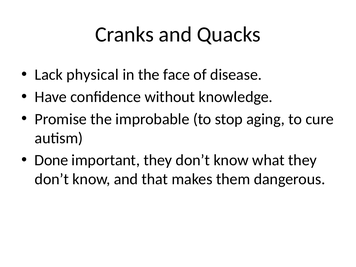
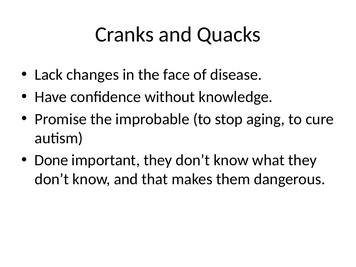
physical: physical -> changes
